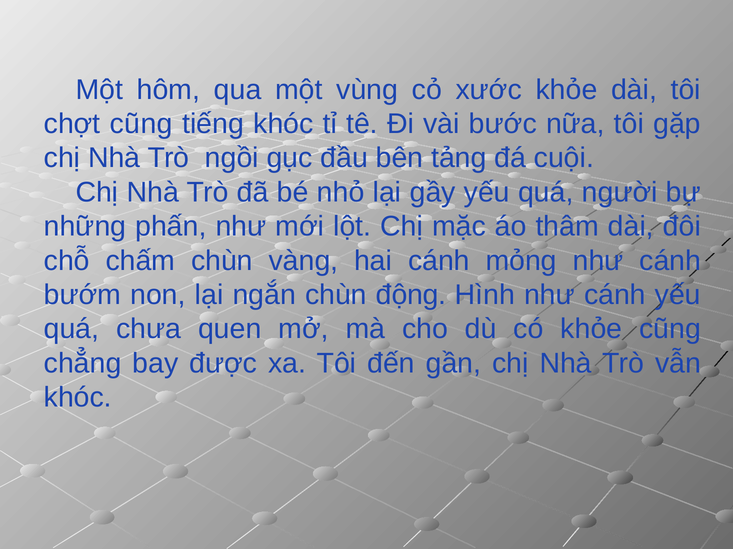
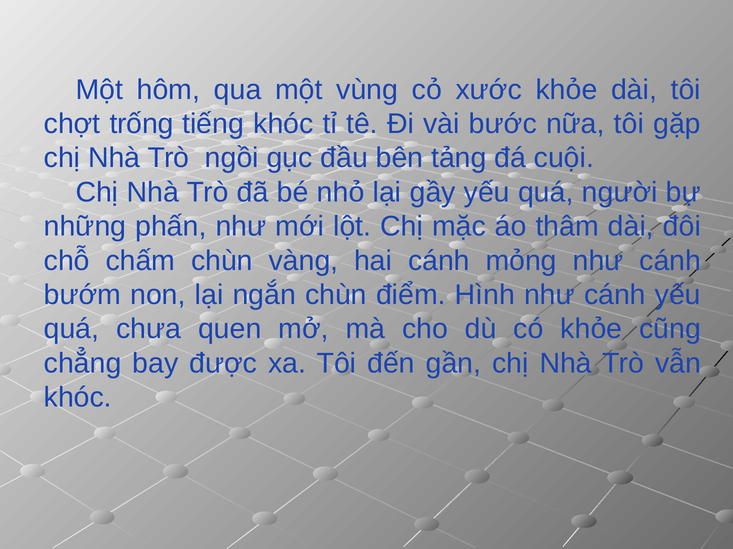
chợt cũng: cũng -> trống
động: động -> điểm
